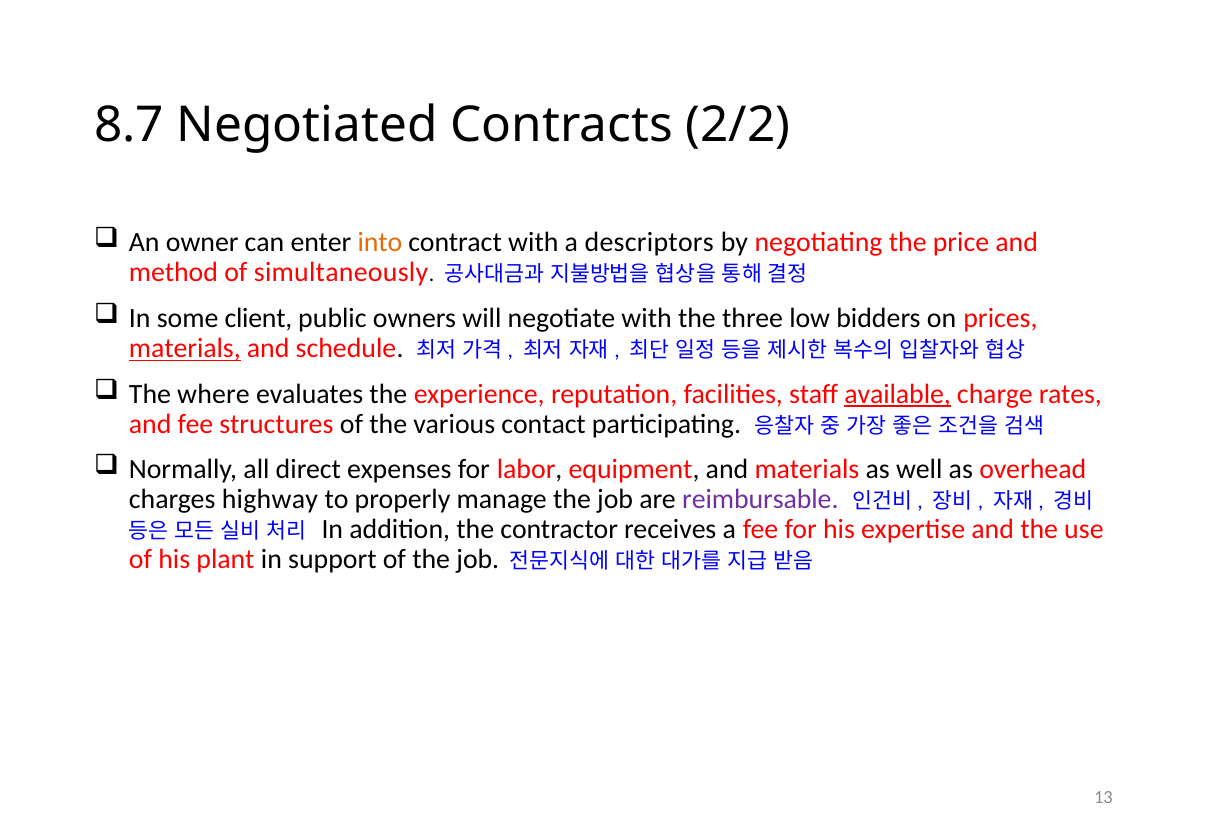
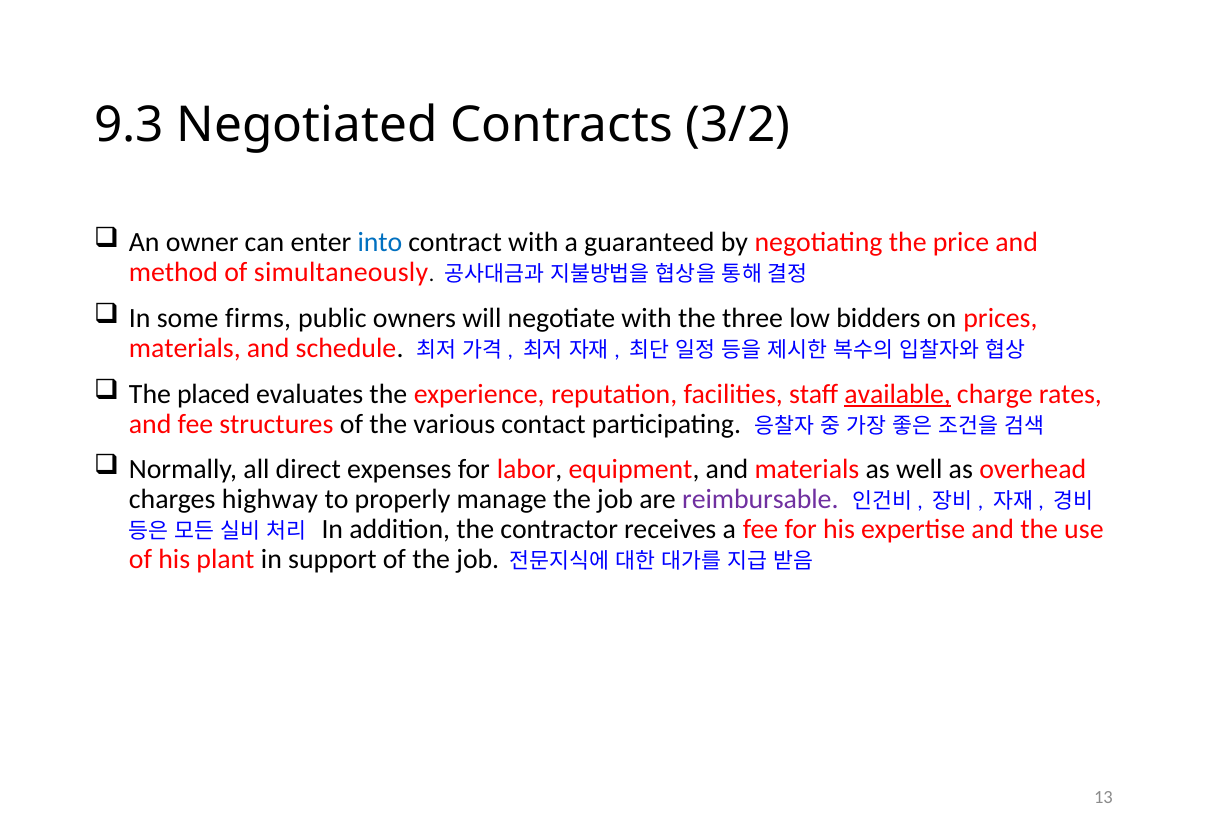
8.7: 8.7 -> 9.3
2/2: 2/2 -> 3/2
into colour: orange -> blue
descriptors: descriptors -> guaranteed
client: client -> firms
materials at (185, 349) underline: present -> none
where: where -> placed
